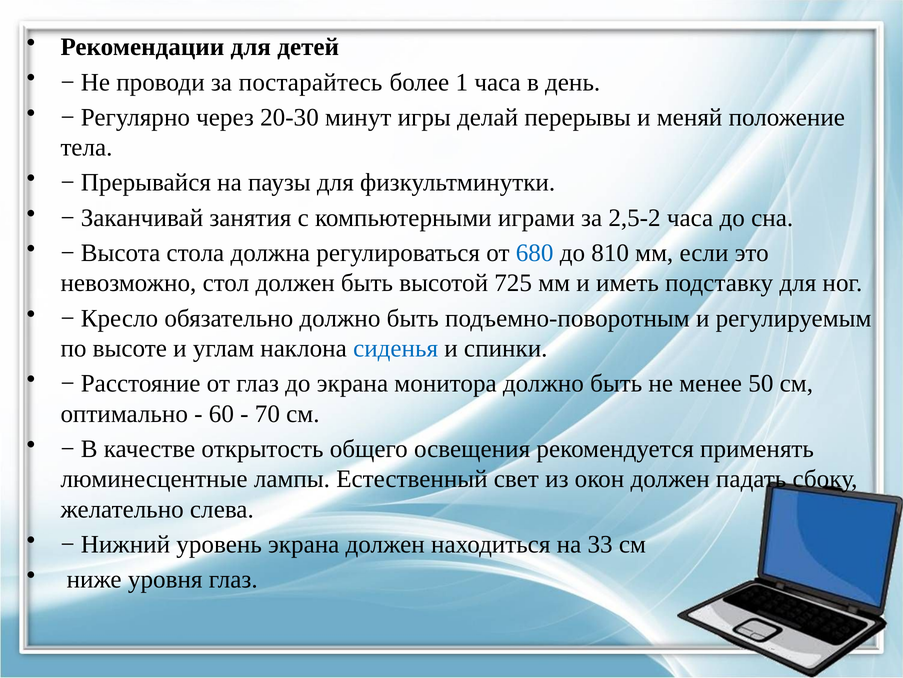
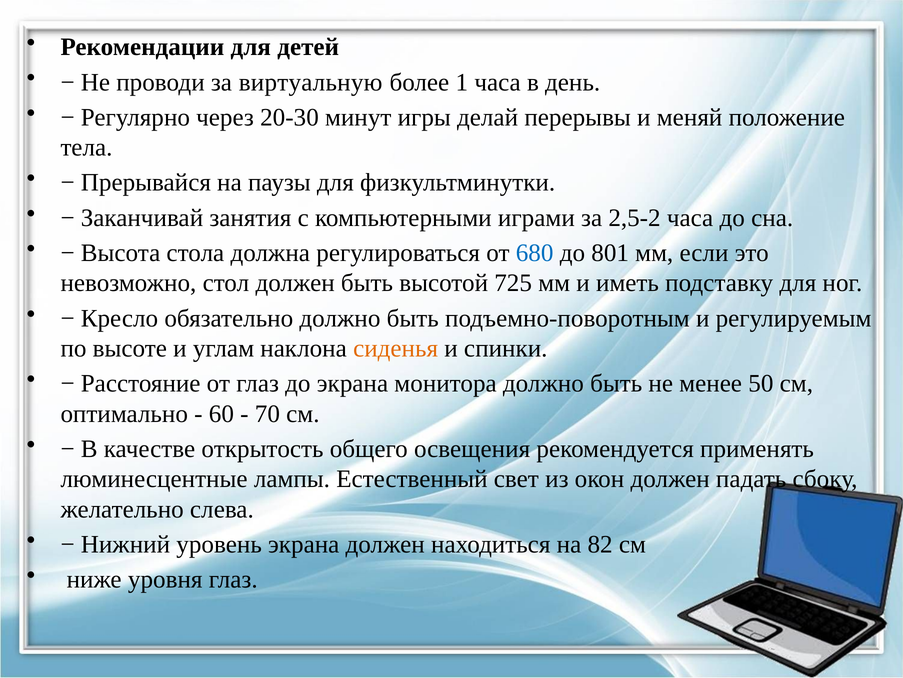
постарайтесь: постарайтесь -> виртуальную
810: 810 -> 801
сиденья colour: blue -> orange
33: 33 -> 82
